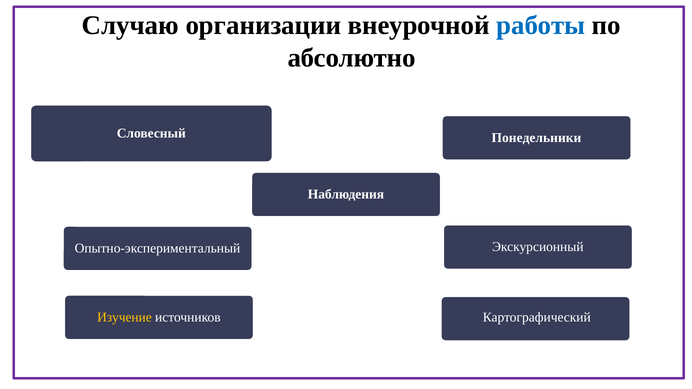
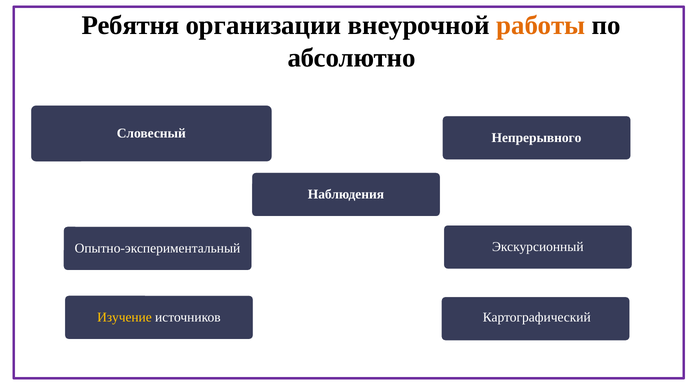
Случаю: Случаю -> Ребятня
работы colour: blue -> orange
Понедельники: Понедельники -> Непрерывного
